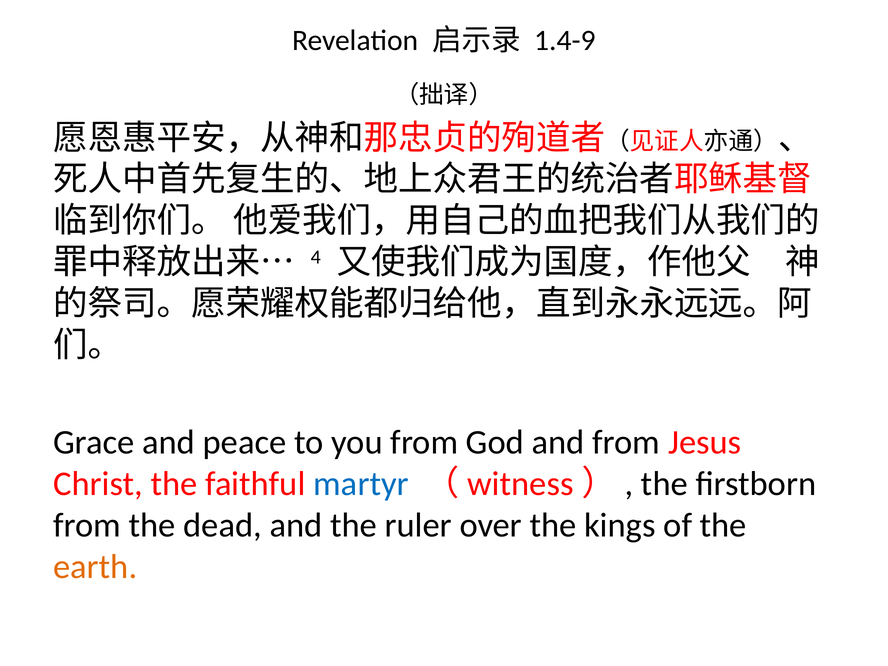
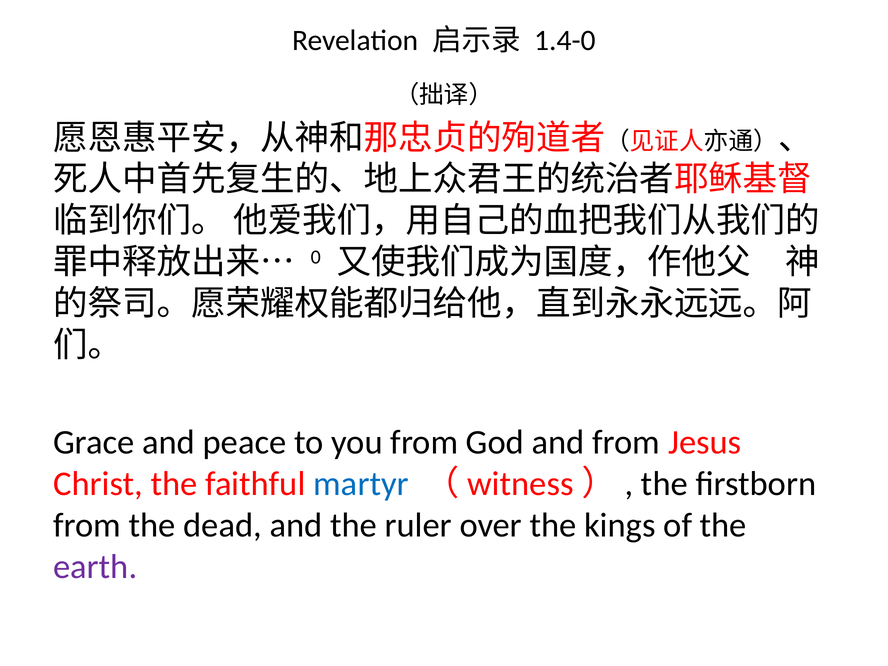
1.4-9: 1.4-9 -> 1.4-0
4: 4 -> 0
earth colour: orange -> purple
